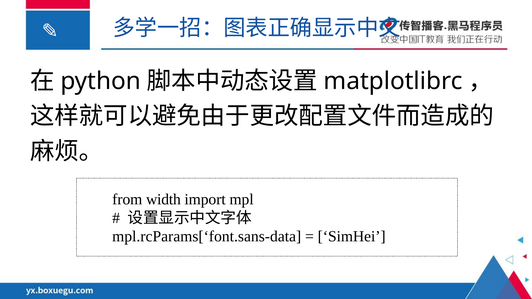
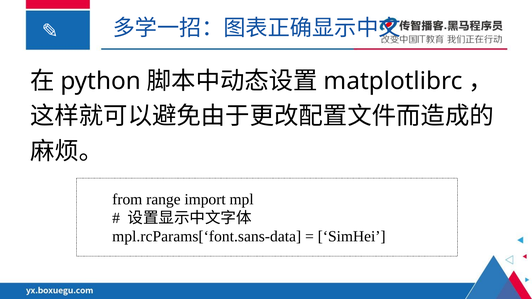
width: width -> range
